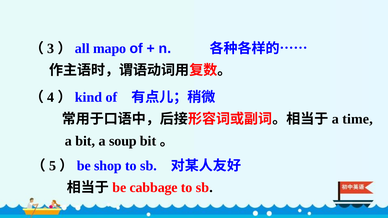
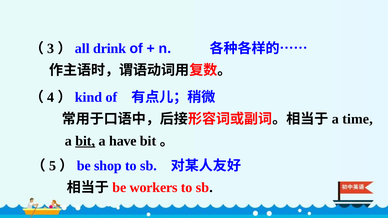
mapo: mapo -> drink
bit underline: none -> present
soup: soup -> have
cabbage: cabbage -> workers
